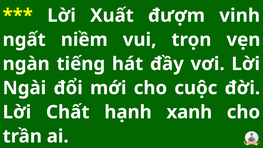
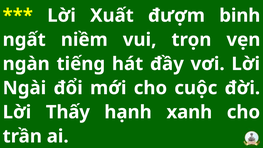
vinh: vinh -> binh
Chất: Chất -> Thấy
